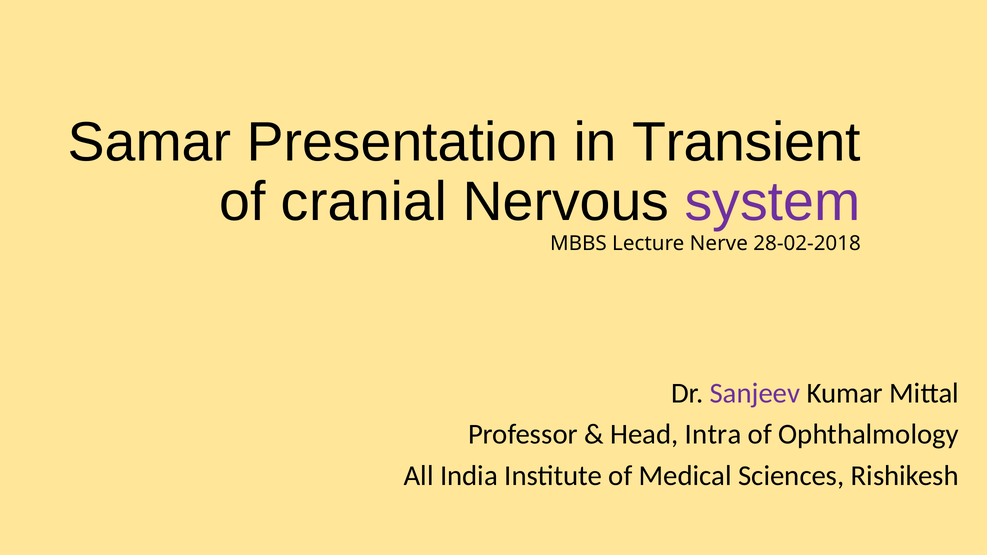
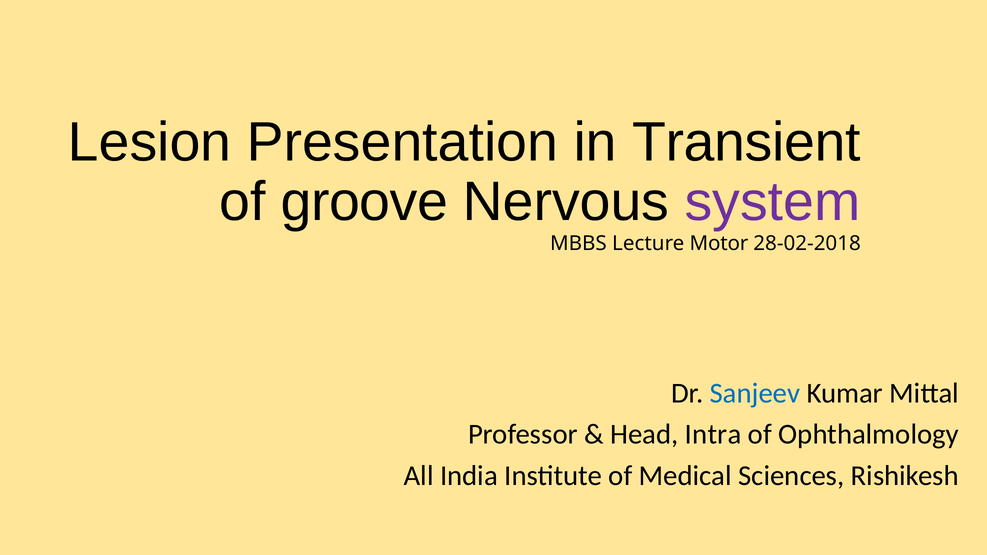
Samar: Samar -> Lesion
cranial: cranial -> groove
Nerve: Nerve -> Motor
Sanjeev colour: purple -> blue
